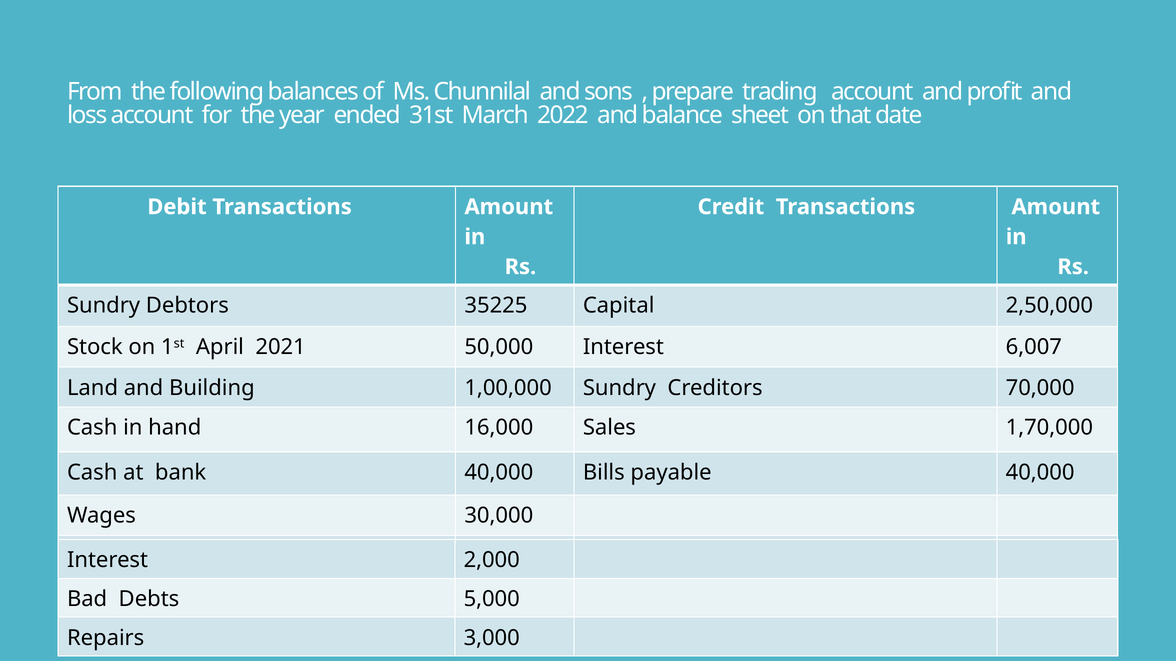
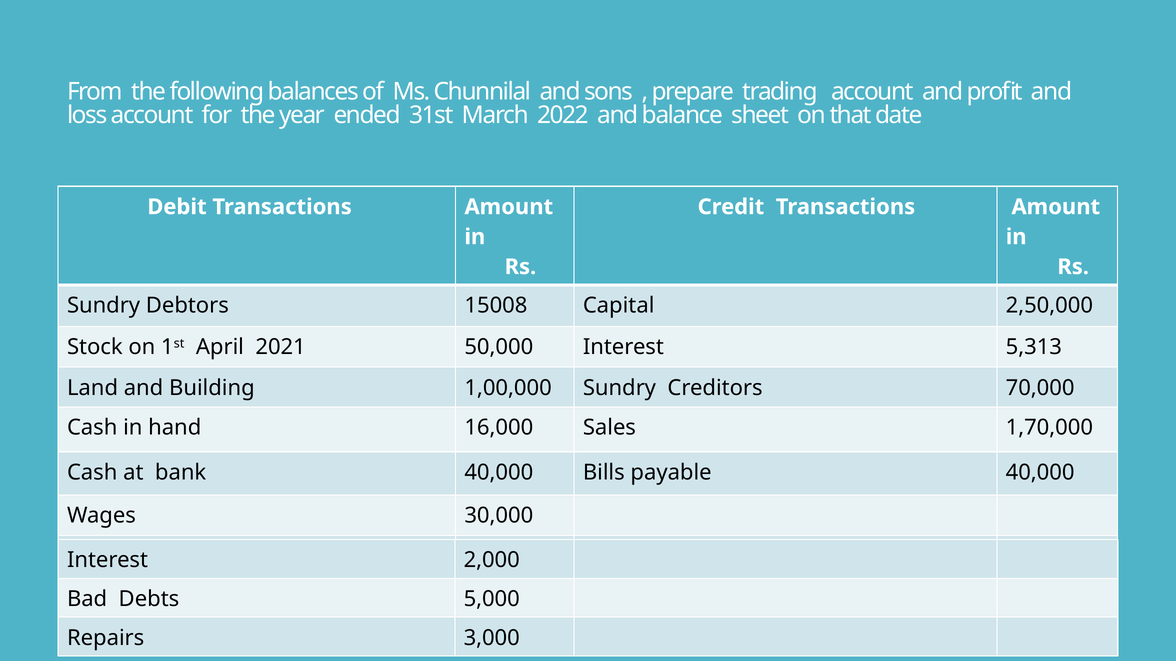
35225: 35225 -> 15008
6,007: 6,007 -> 5,313
